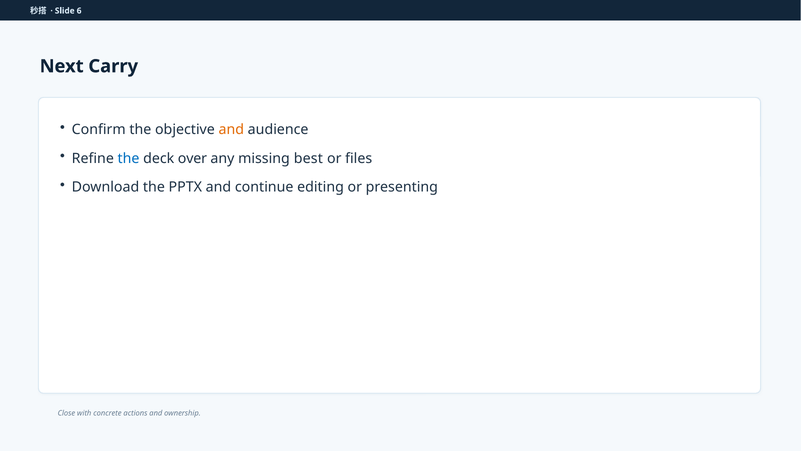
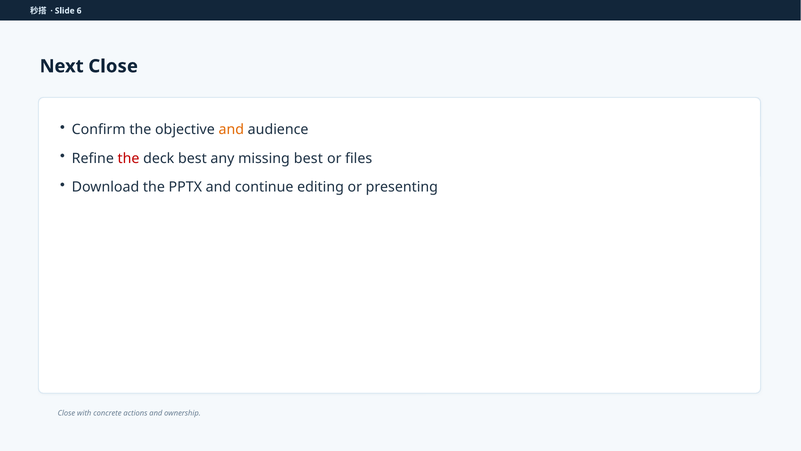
Next Carry: Carry -> Close
the at (129, 158) colour: blue -> red
deck over: over -> best
